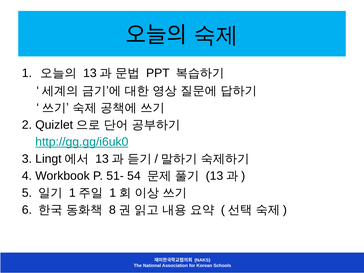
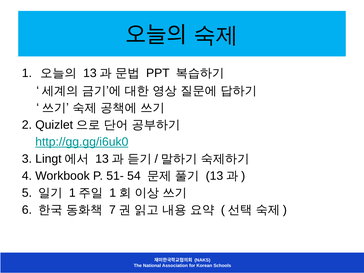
8: 8 -> 7
